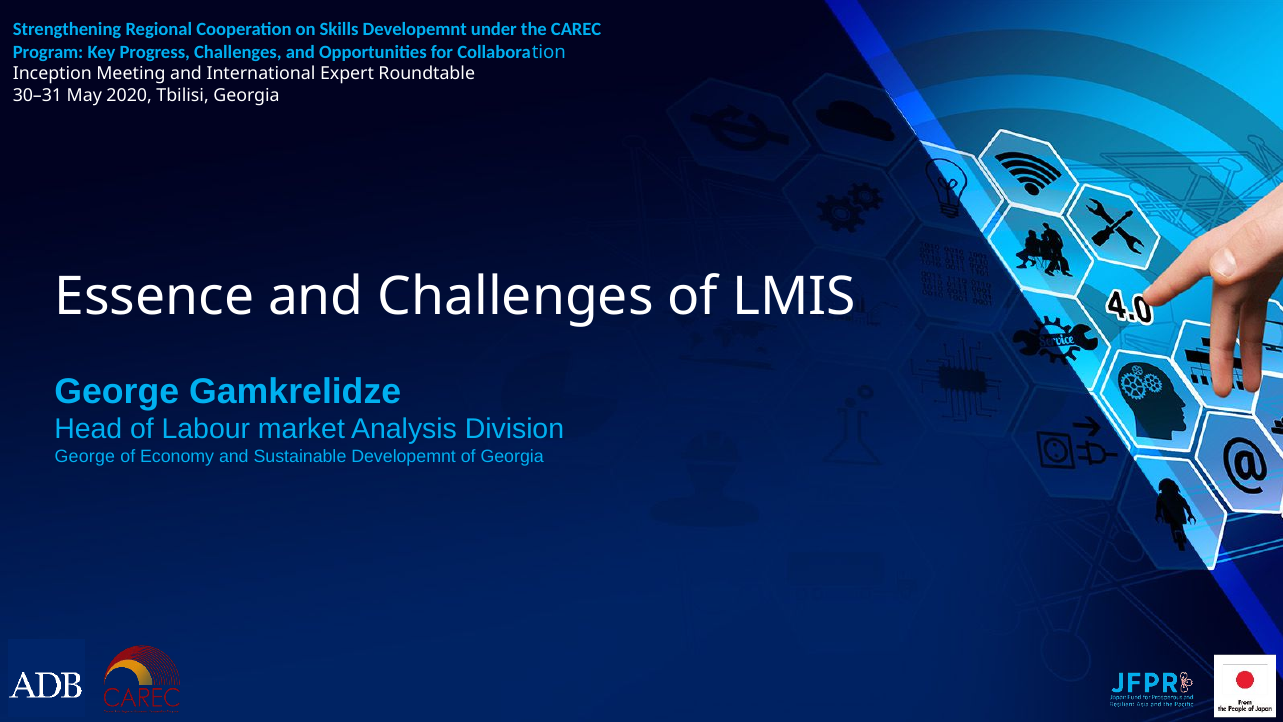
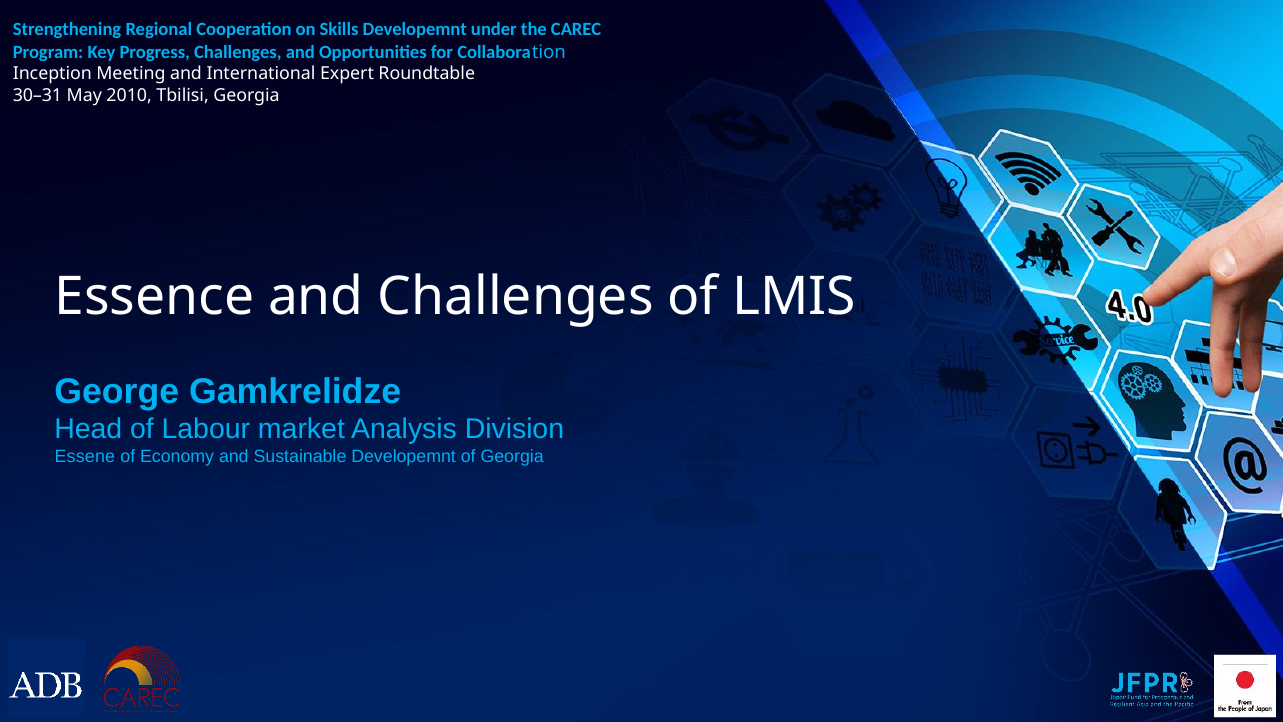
2020: 2020 -> 2010
George at (85, 456): George -> Essene
